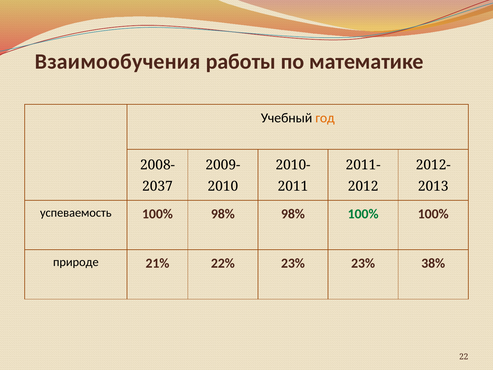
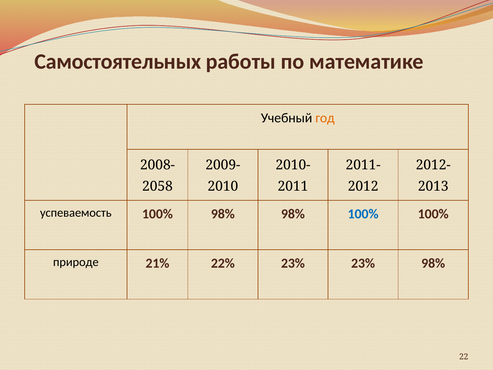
Взаимообучения: Взаимообучения -> Самостоятельных
2037: 2037 -> 2058
100% at (363, 214) colour: green -> blue
23% 38%: 38% -> 98%
